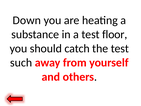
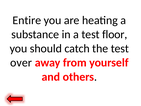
Down: Down -> Entire
such: such -> over
